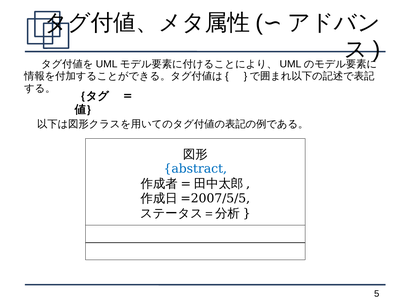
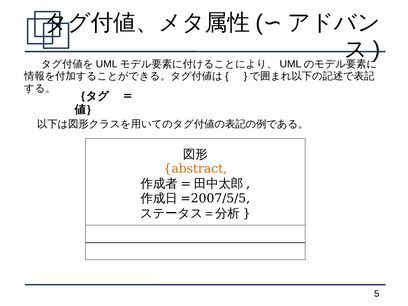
abstract colour: blue -> orange
